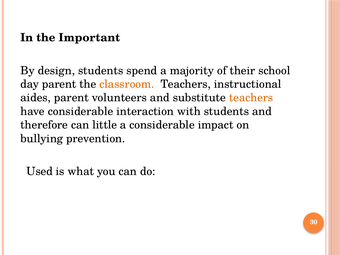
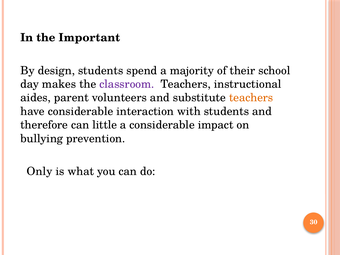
day parent: parent -> makes
classroom colour: orange -> purple
Used: Used -> Only
